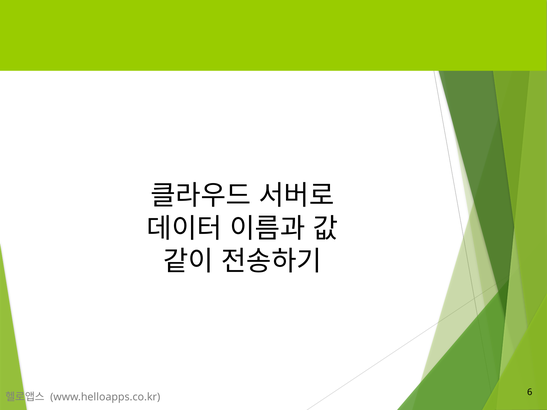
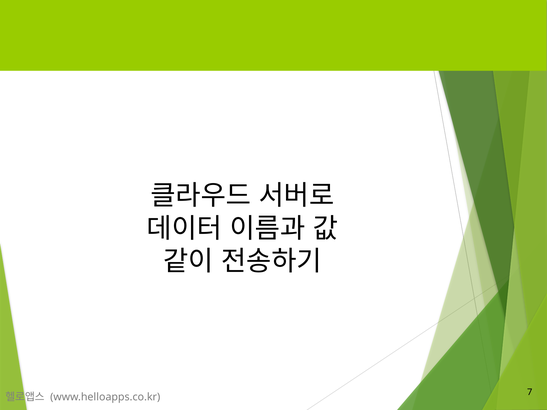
6: 6 -> 7
